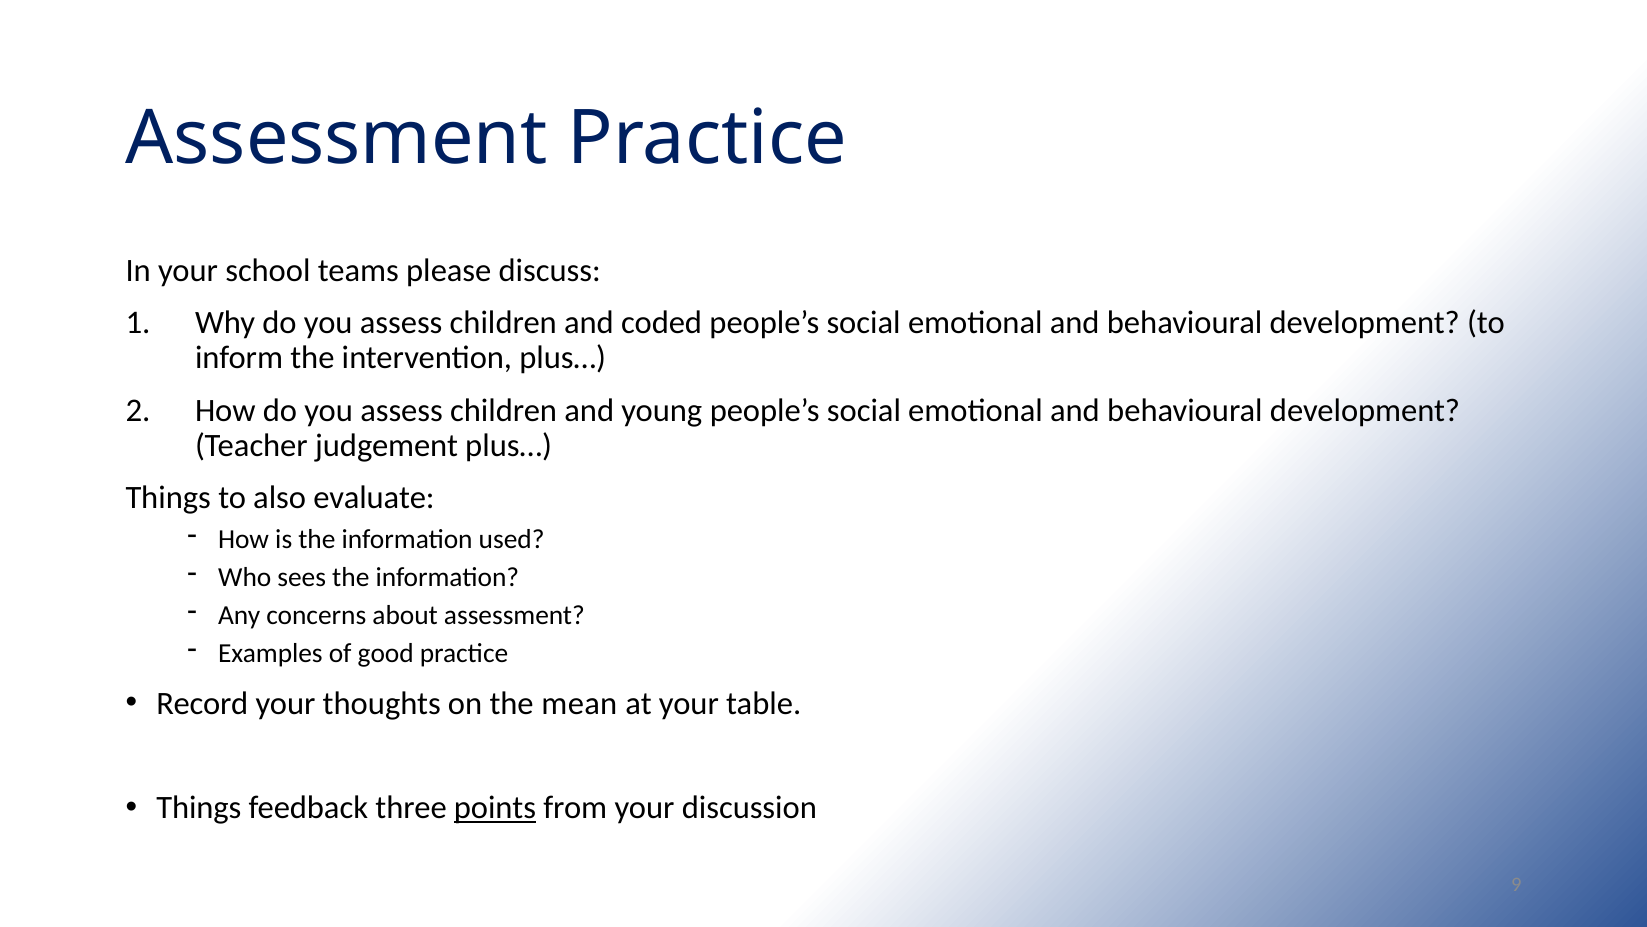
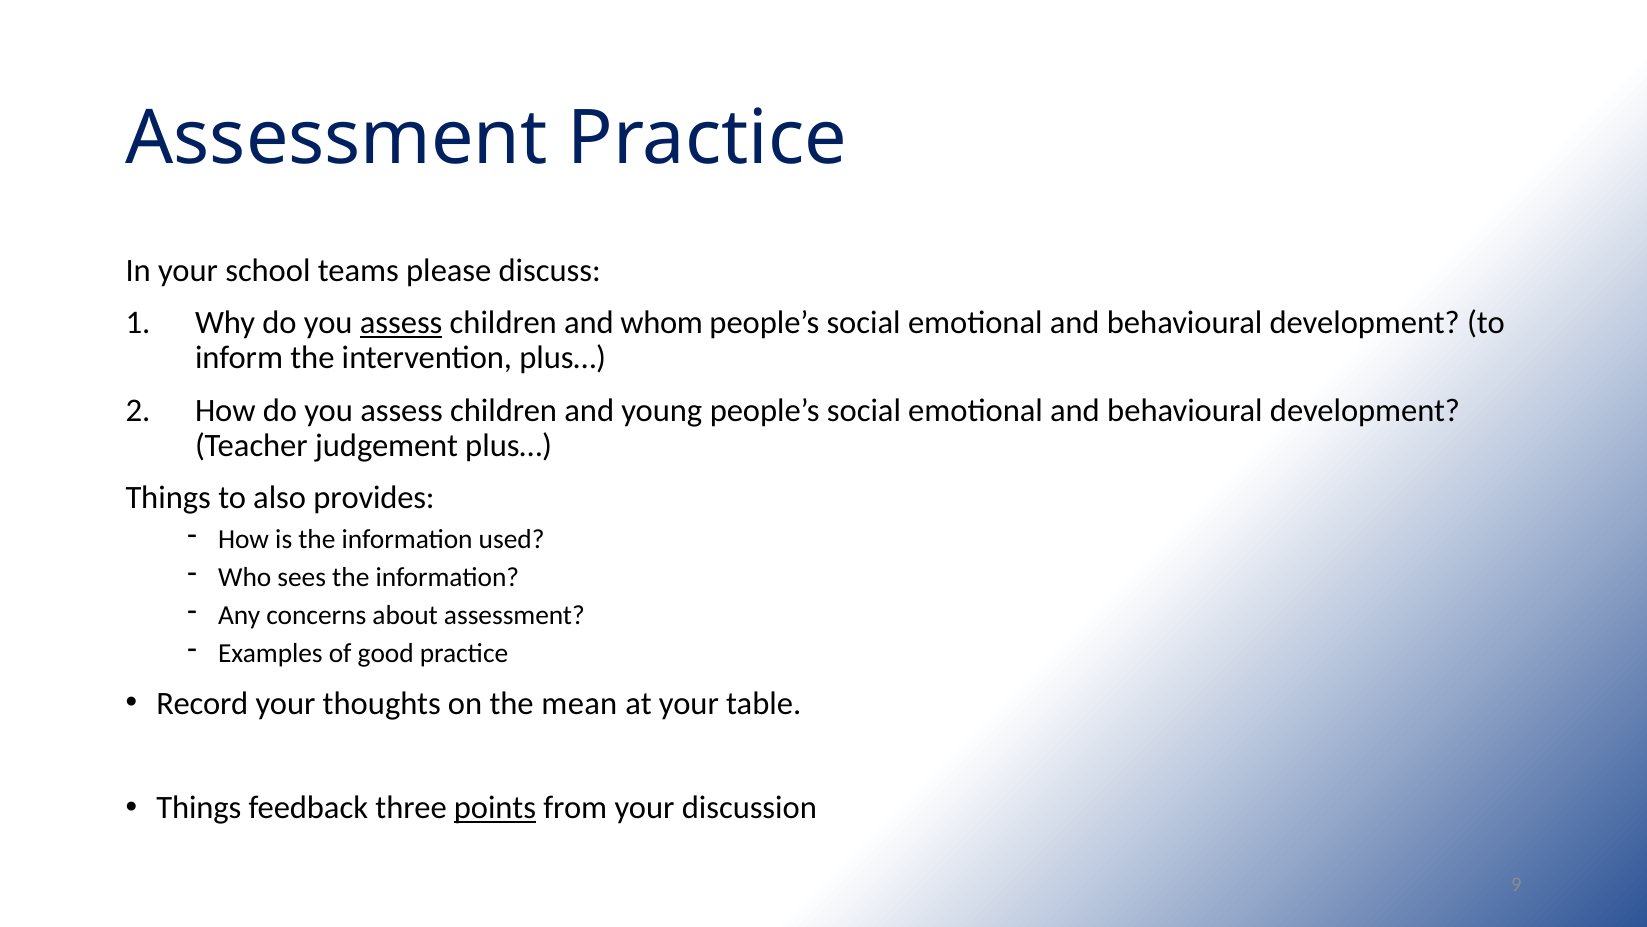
assess at (401, 323) underline: none -> present
coded: coded -> whom
evaluate: evaluate -> provides
